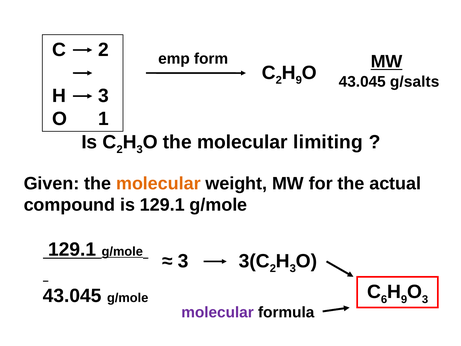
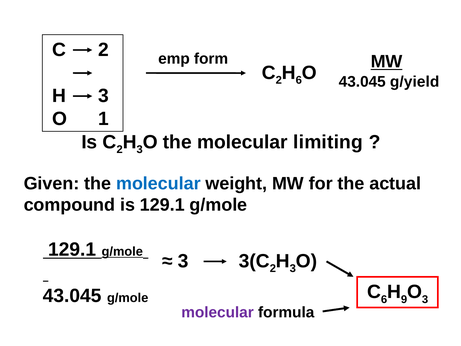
2 H 9: 9 -> 6
g/salts: g/salts -> g/yield
molecular at (158, 183) colour: orange -> blue
